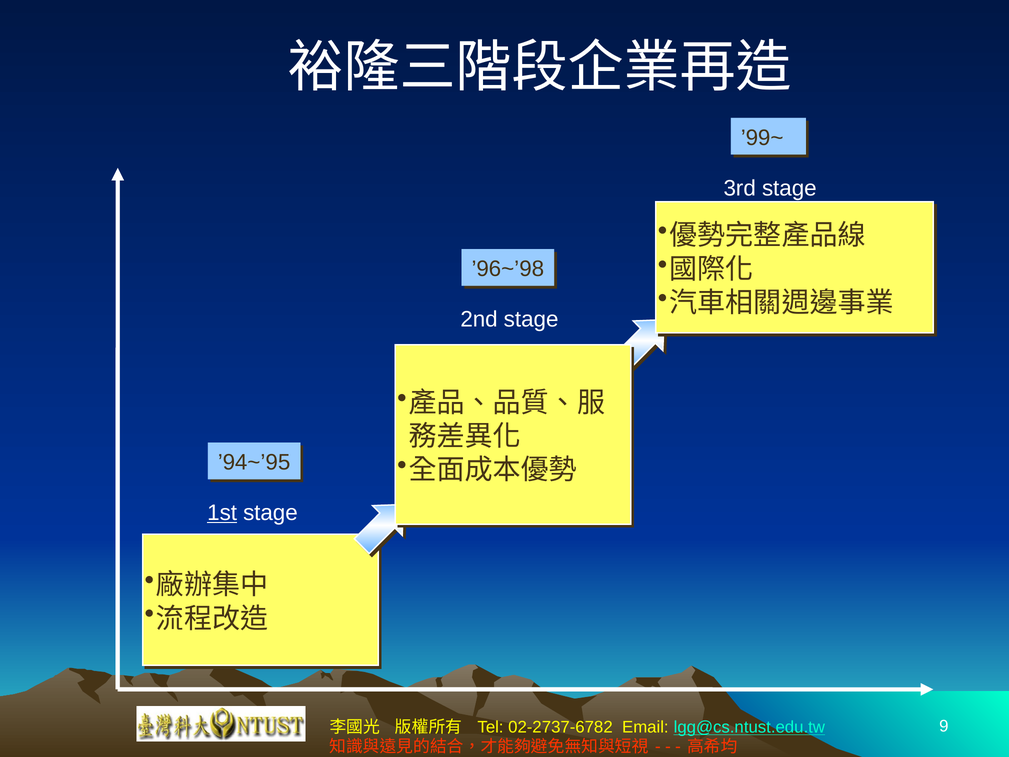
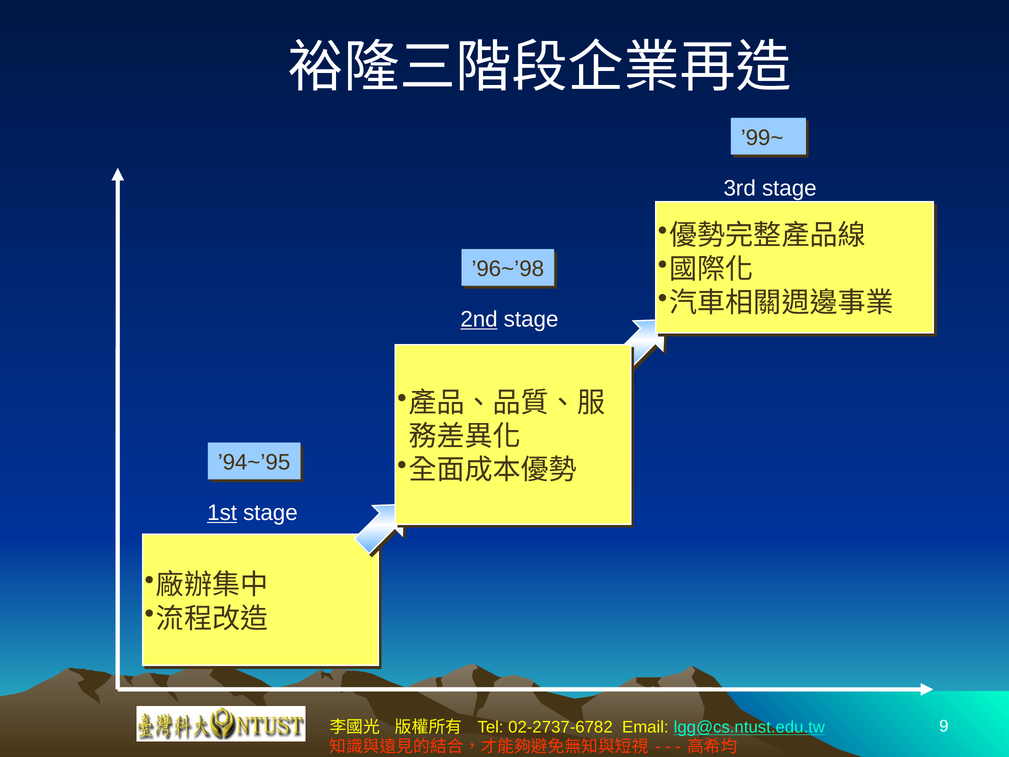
2nd underline: none -> present
